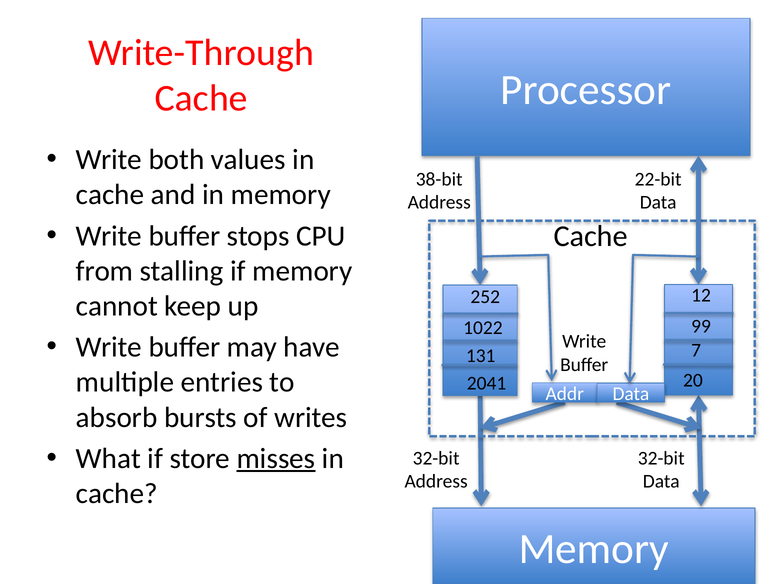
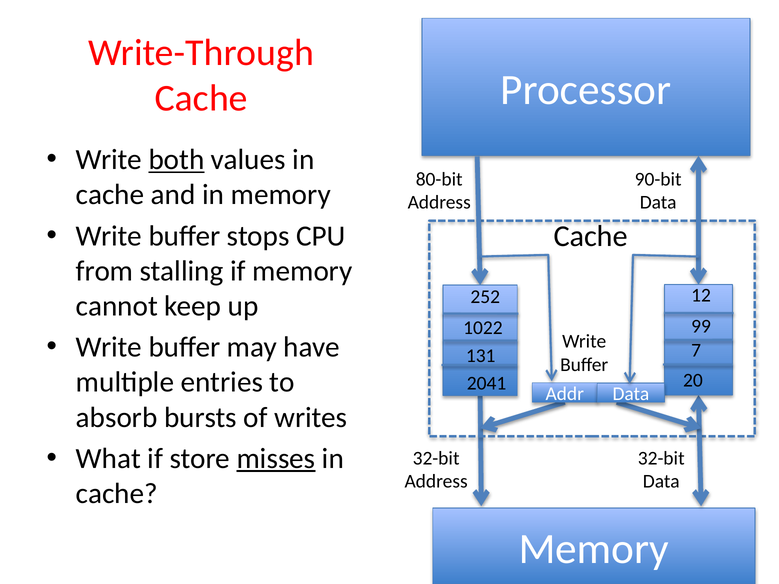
both underline: none -> present
38-bit: 38-bit -> 80-bit
22-bit: 22-bit -> 90-bit
